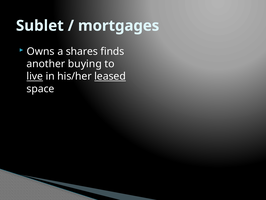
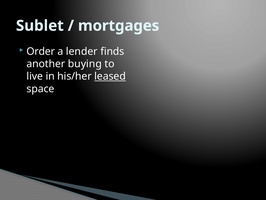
Owns: Owns -> Order
shares: shares -> lender
live underline: present -> none
